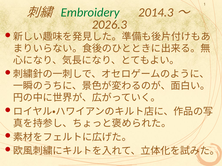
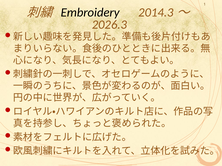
Embroidery colour: green -> black
